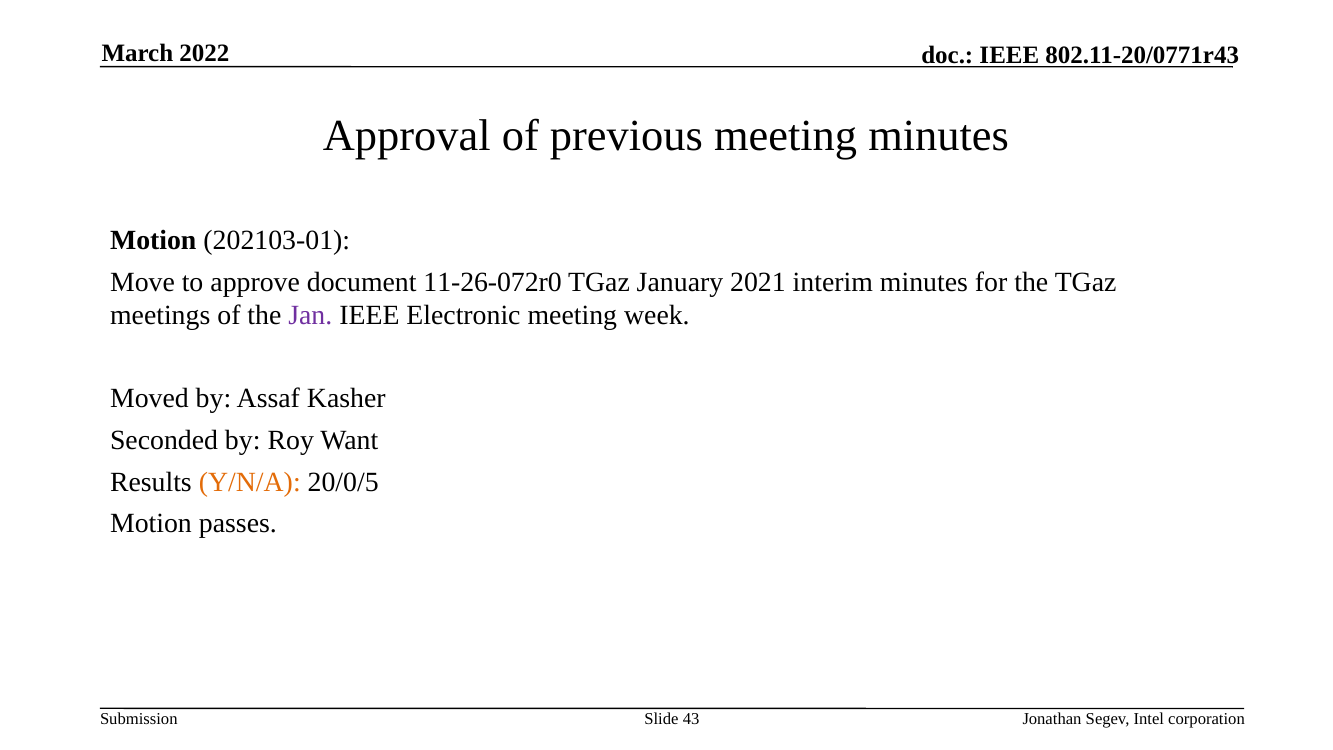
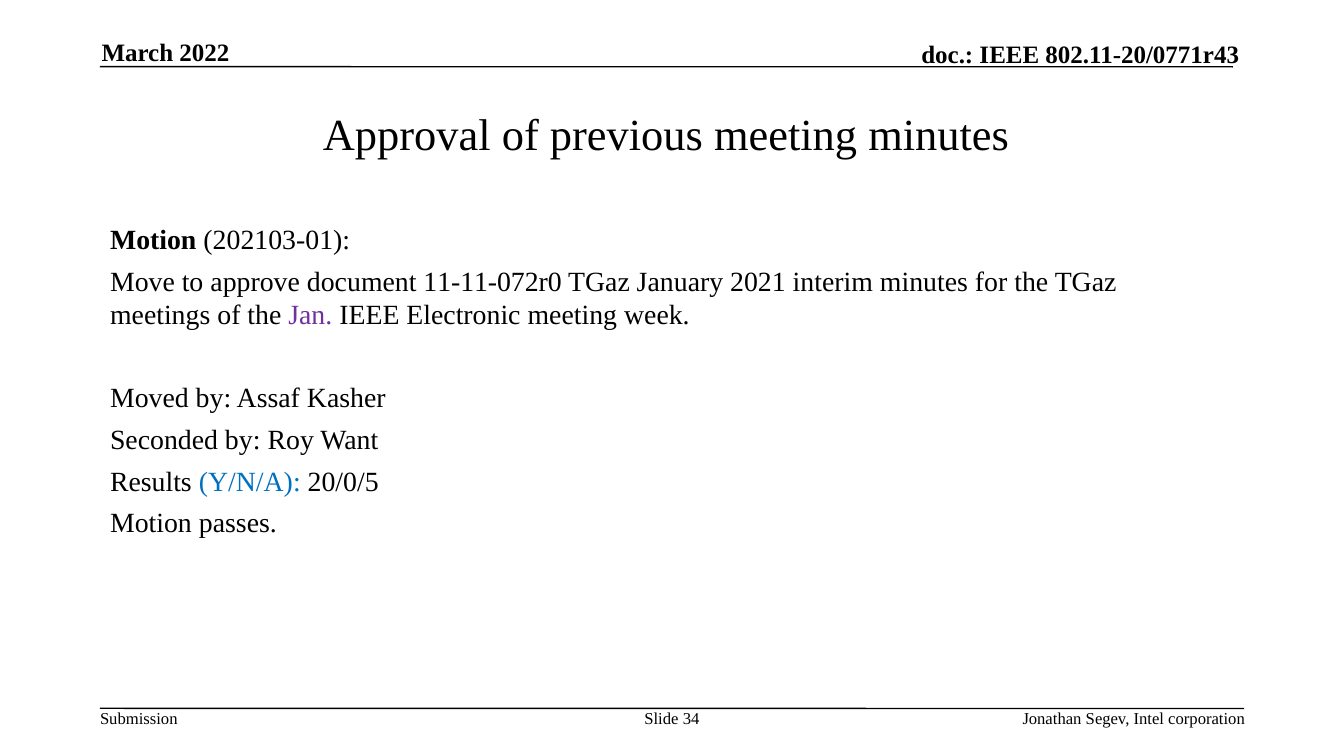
11-26-072r0: 11-26-072r0 -> 11-11-072r0
Y/N/A colour: orange -> blue
43: 43 -> 34
